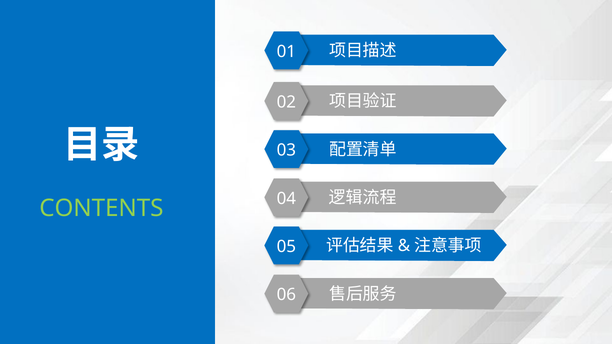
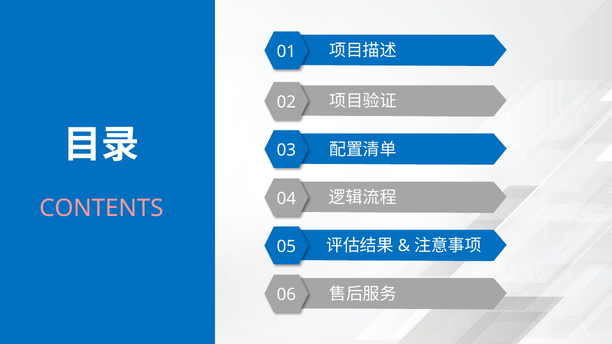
CONTENTS colour: light green -> pink
